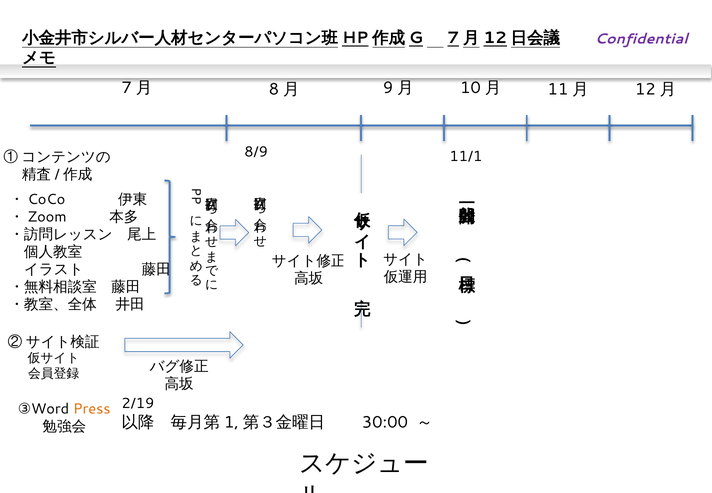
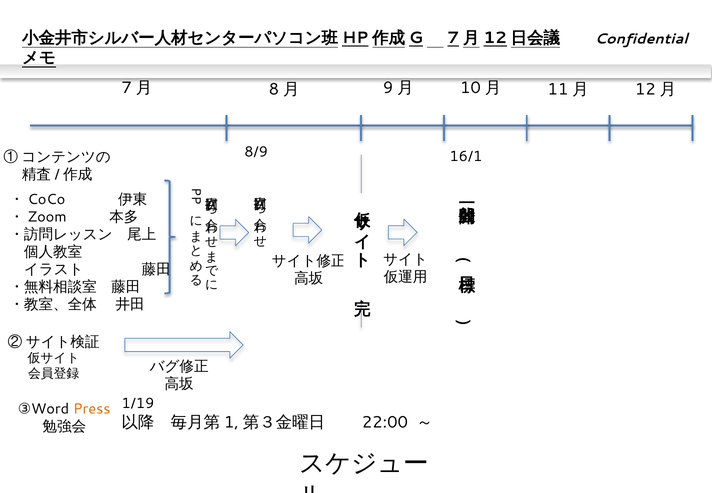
Confidential colour: purple -> black
11/1: 11/1 -> 16/1
2/19: 2/19 -> 1/19
30:00: 30:00 -> 22:00
